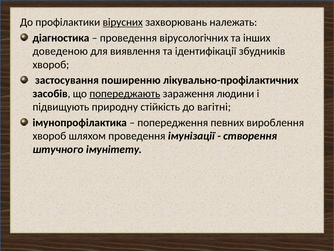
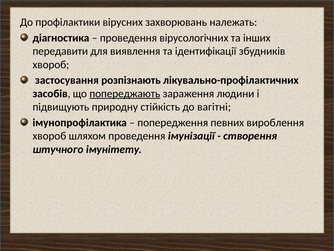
вірусних underline: present -> none
доведеною: доведеною -> передавити
поширенню: поширенню -> розпізнають
